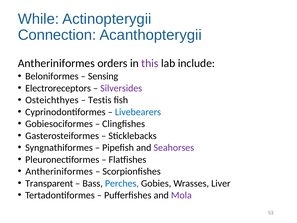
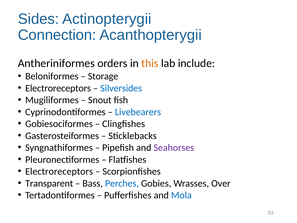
While: While -> Sides
this colour: purple -> orange
Sensing: Sensing -> Storage
Silversides colour: purple -> blue
Osteichthyes: Osteichthyes -> Mugiliformes
Testis: Testis -> Snout
Antheriniformes at (59, 171): Antheriniformes -> Electroreceptors
Liver: Liver -> Over
Mola colour: purple -> blue
